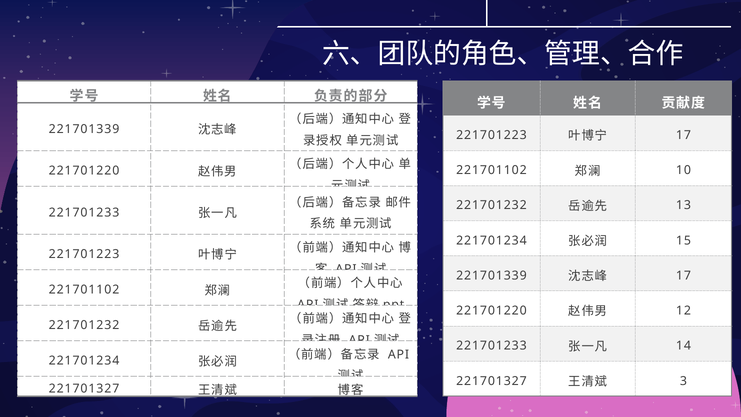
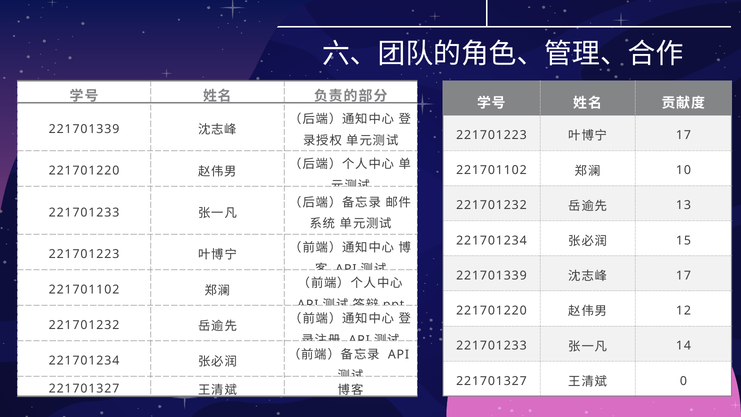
3: 3 -> 0
